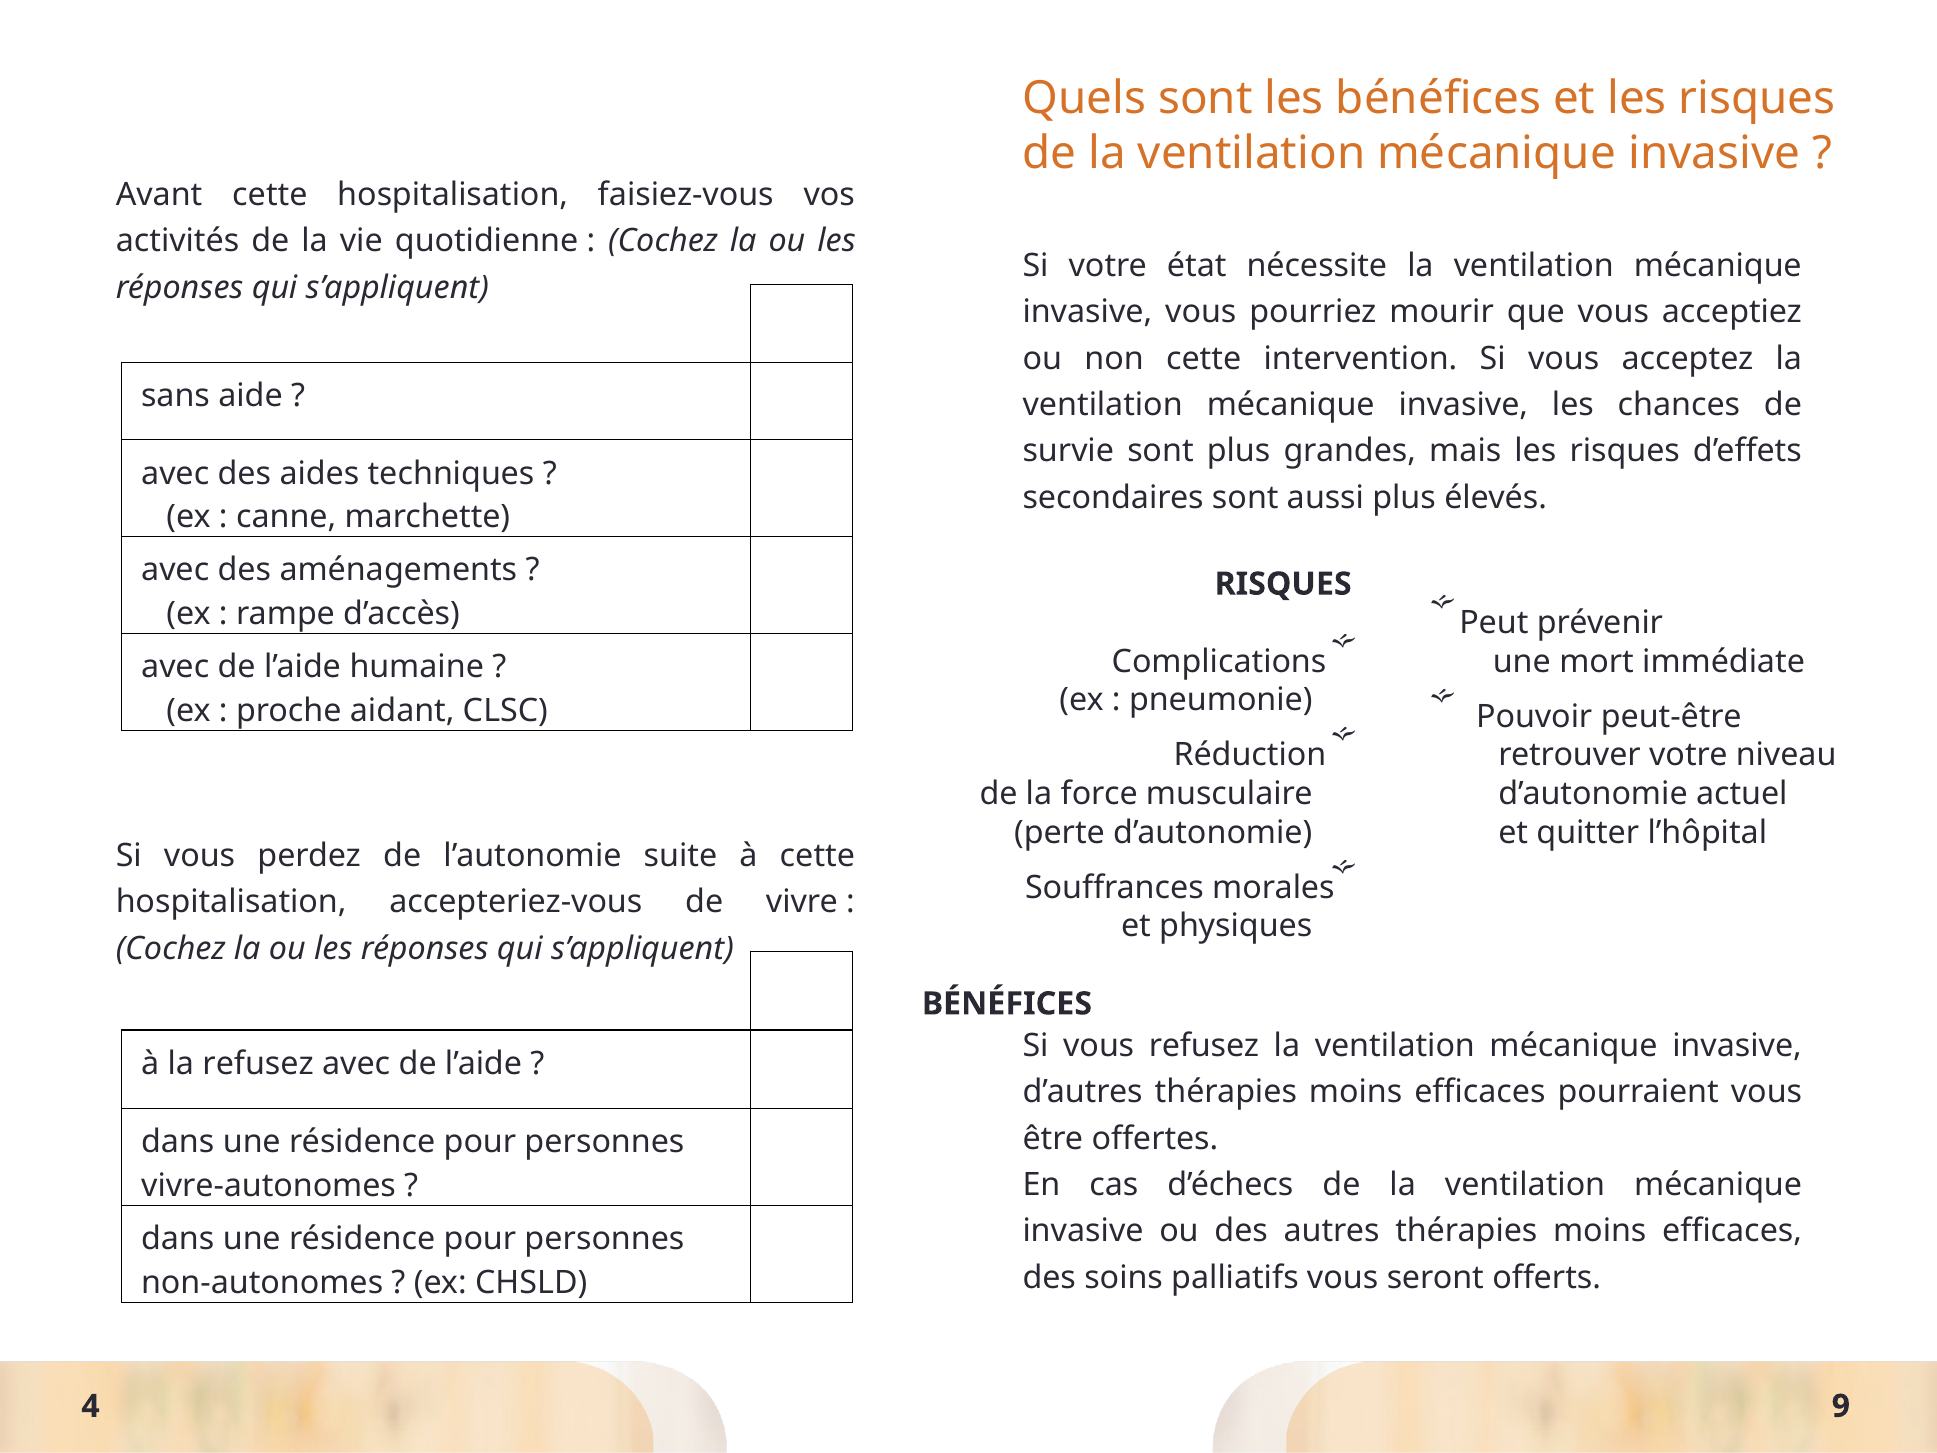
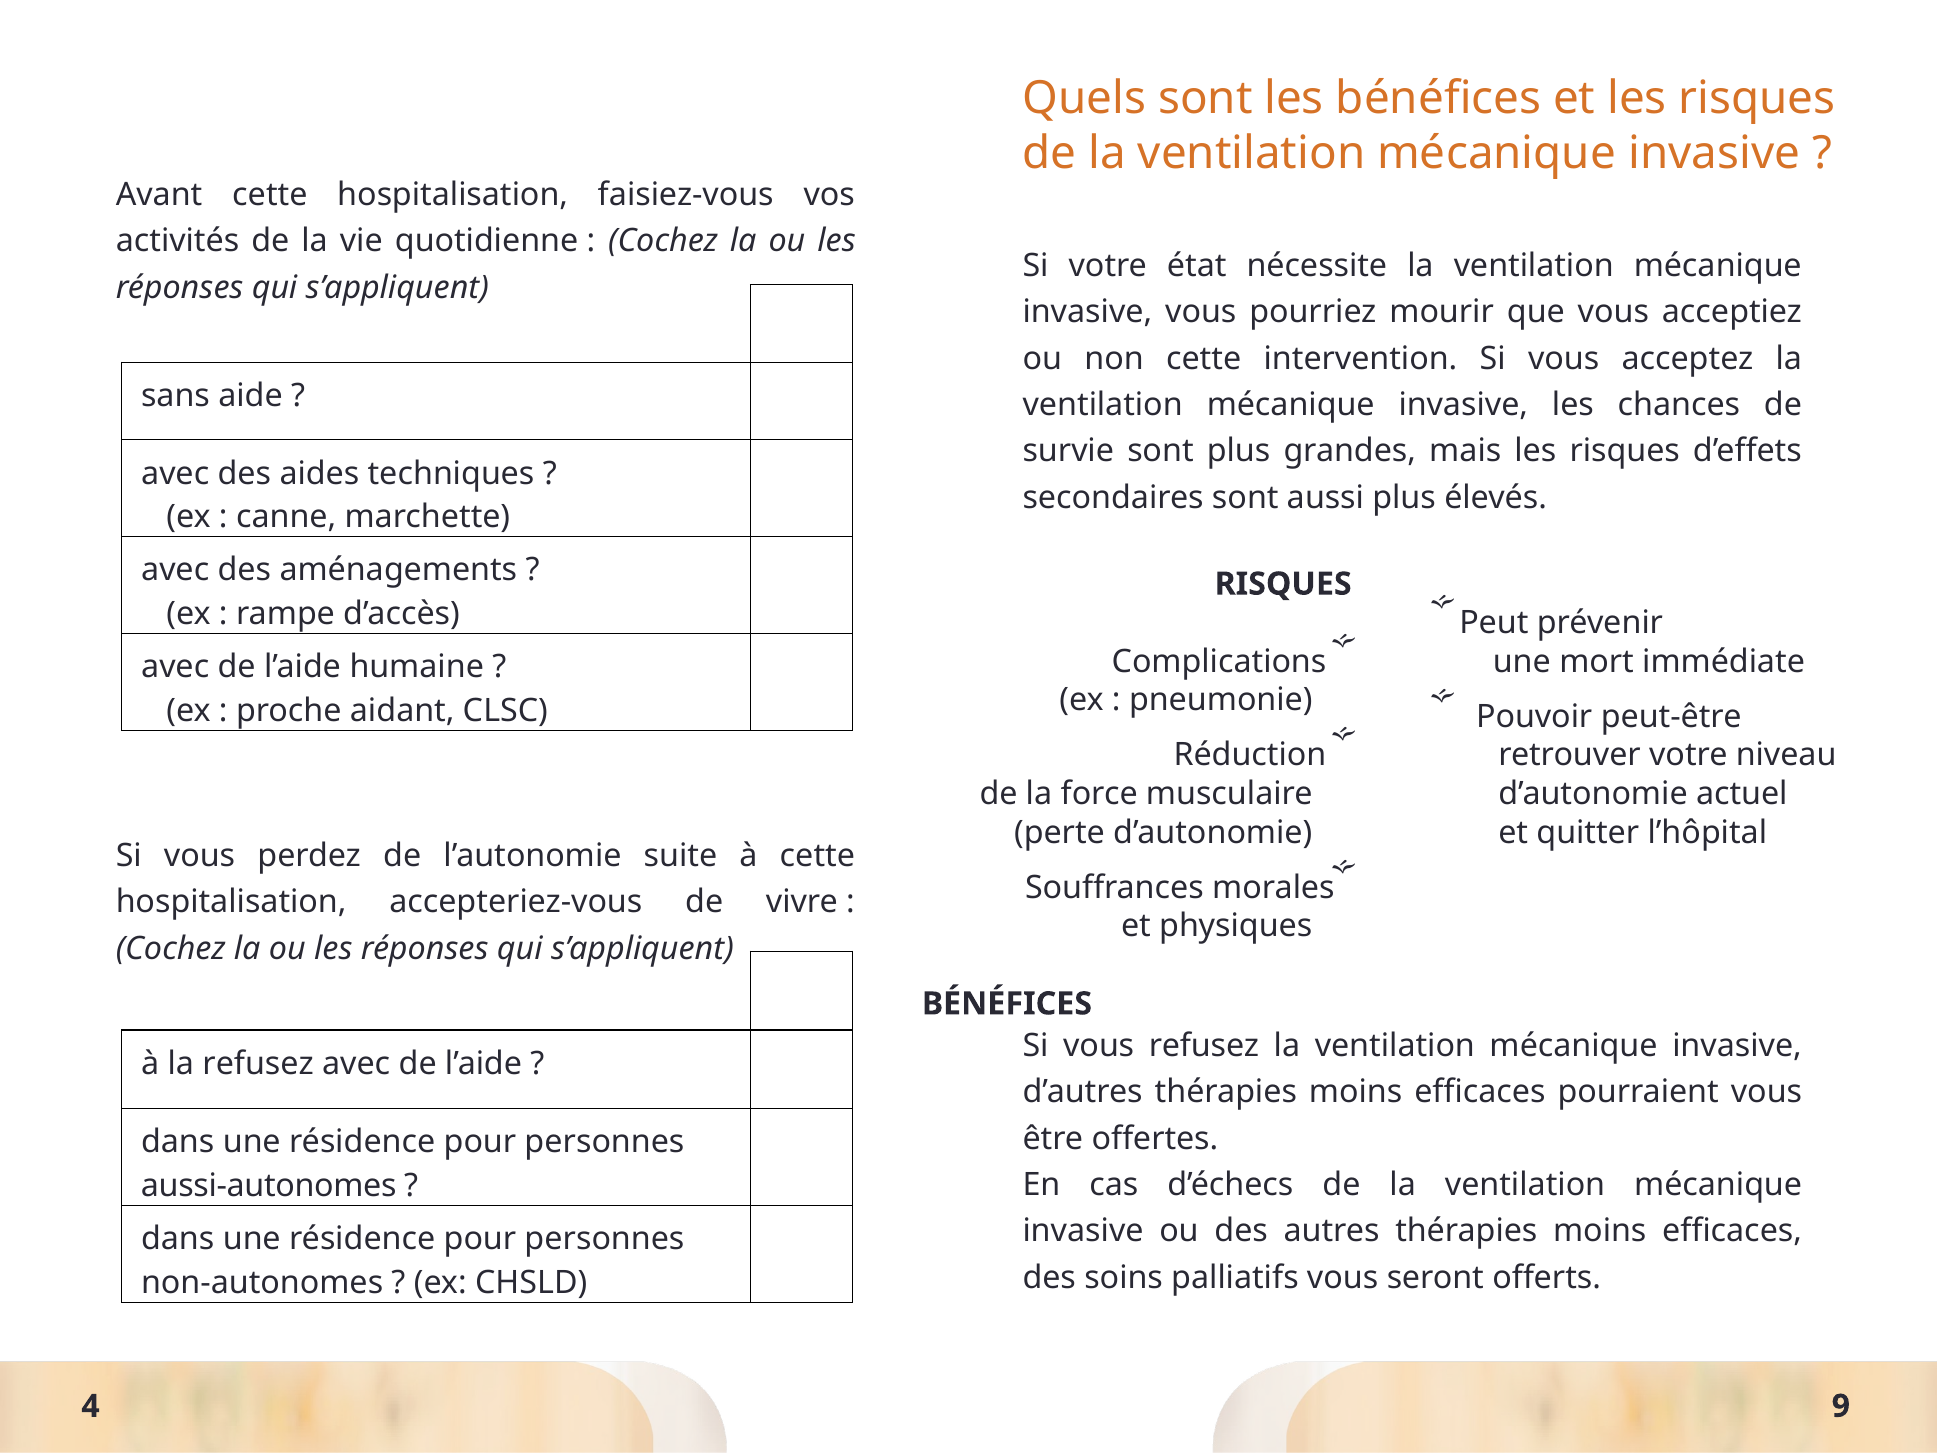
vivre-autonomes: vivre-autonomes -> aussi-autonomes
